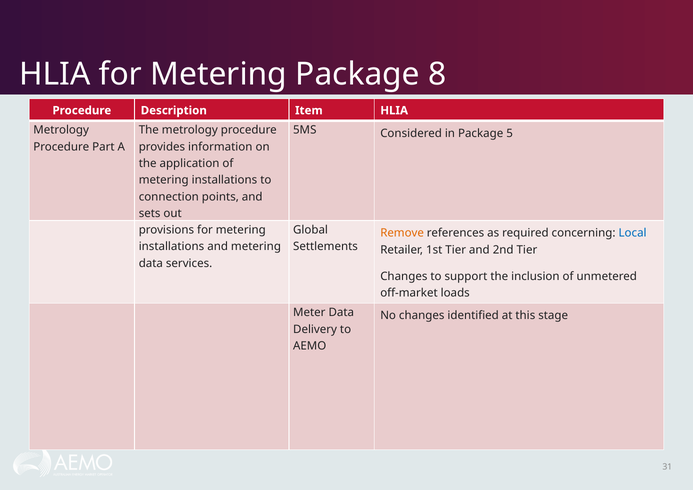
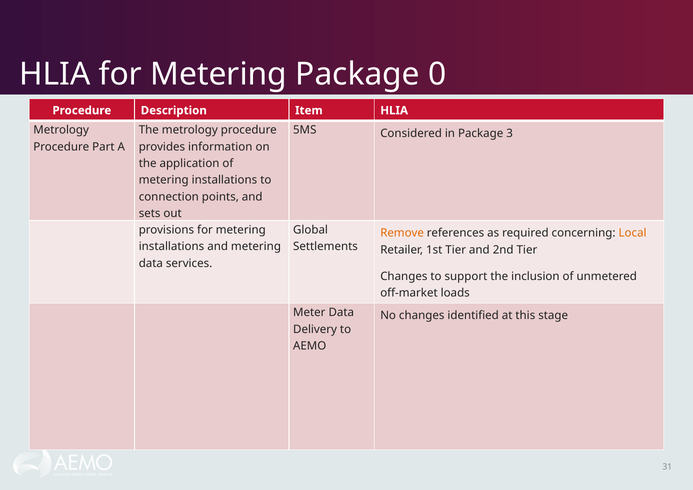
8: 8 -> 0
5: 5 -> 3
Local colour: blue -> orange
